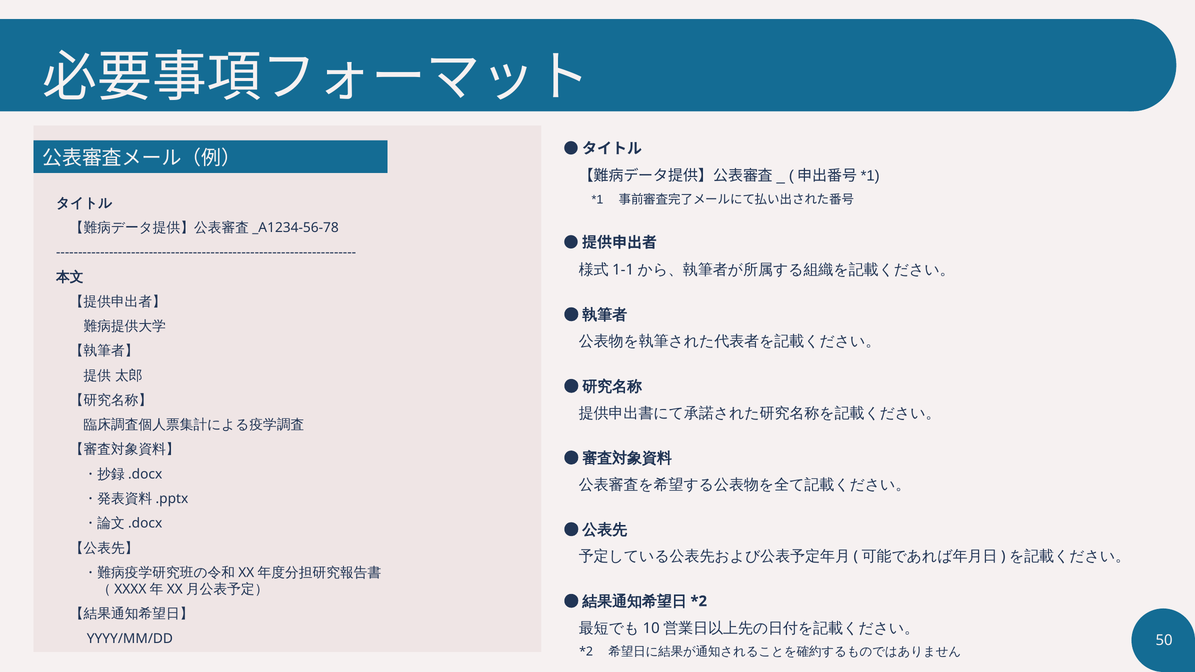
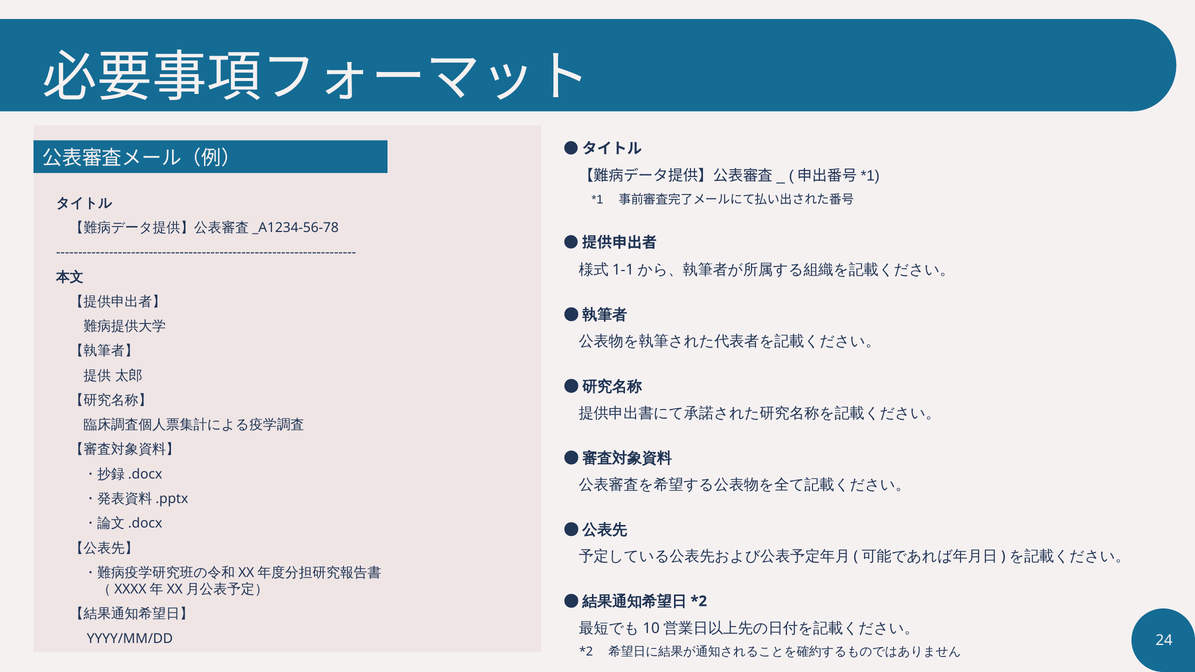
50: 50 -> 24
